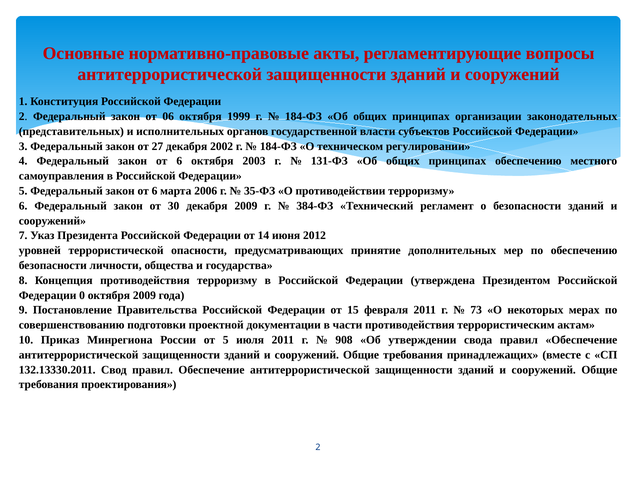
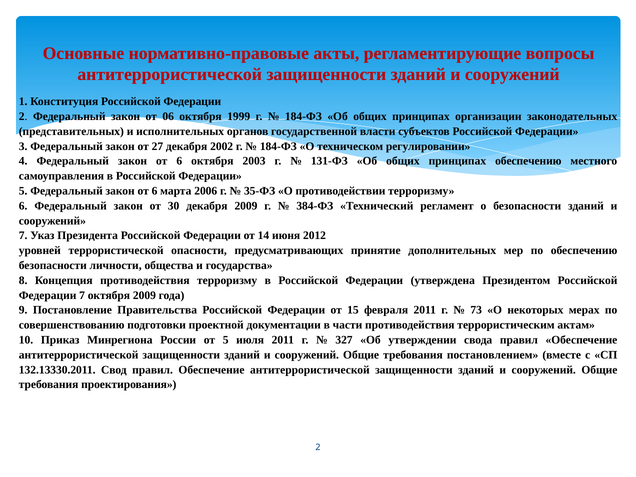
Федерации 0: 0 -> 7
908: 908 -> 327
принадлежащих: принадлежащих -> постановлением
